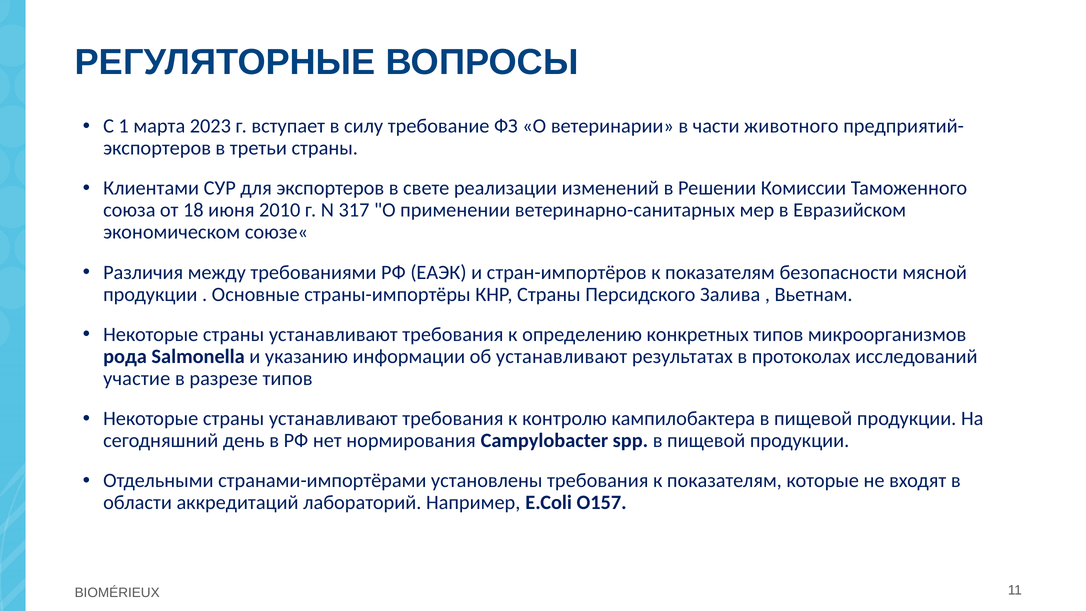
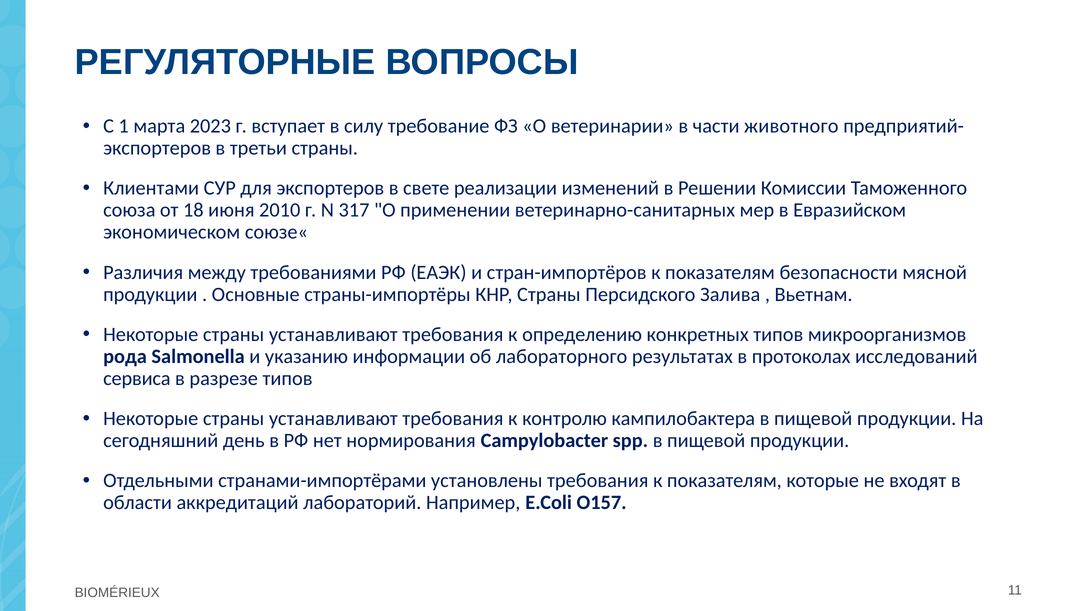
об устанавливают: устанавливают -> лабораторного
участие: участие -> сервиса
